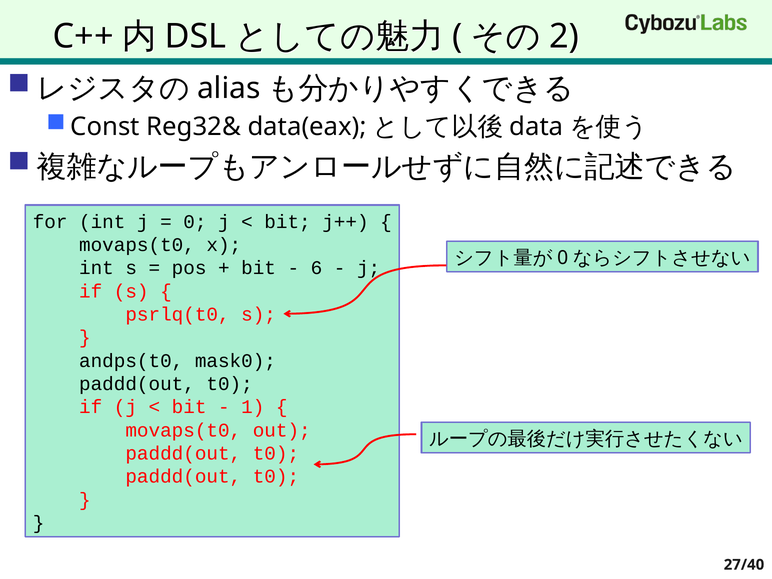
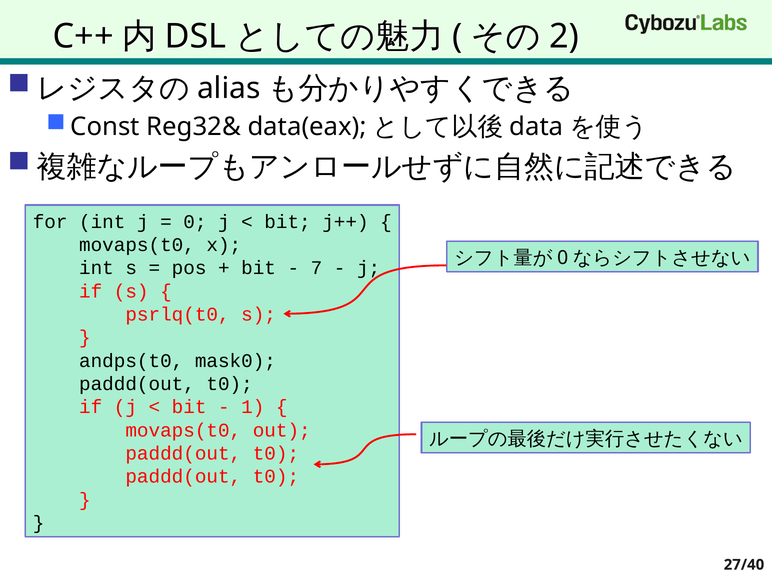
6: 6 -> 7
